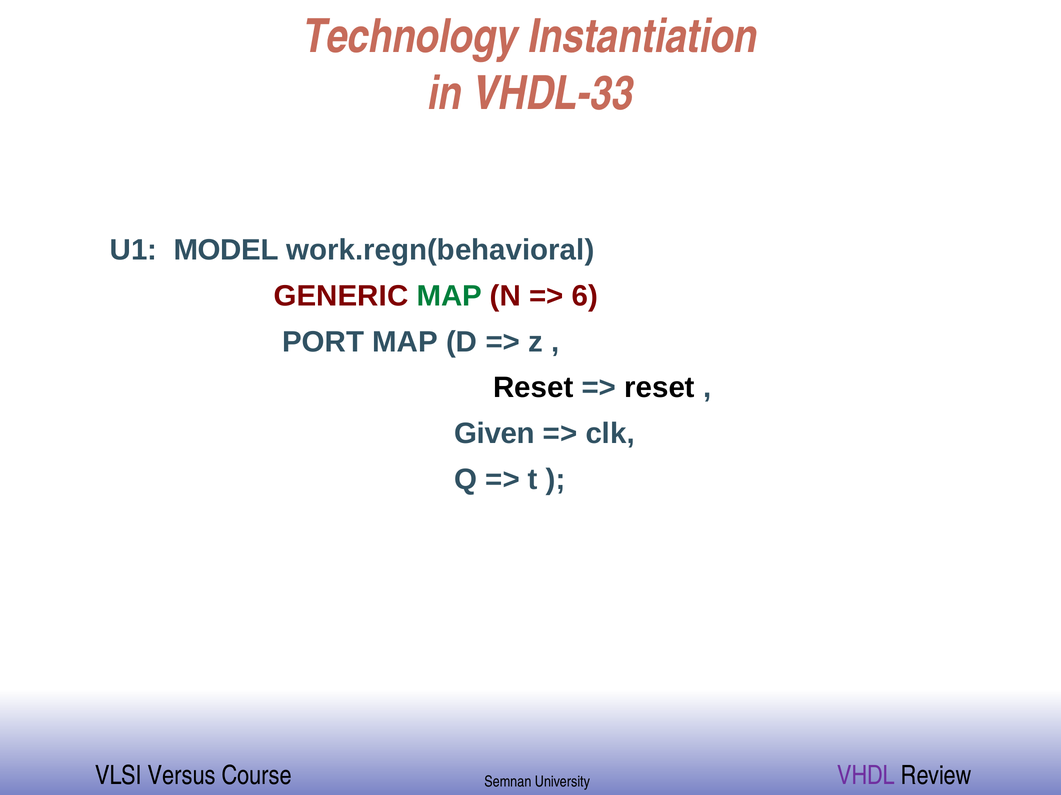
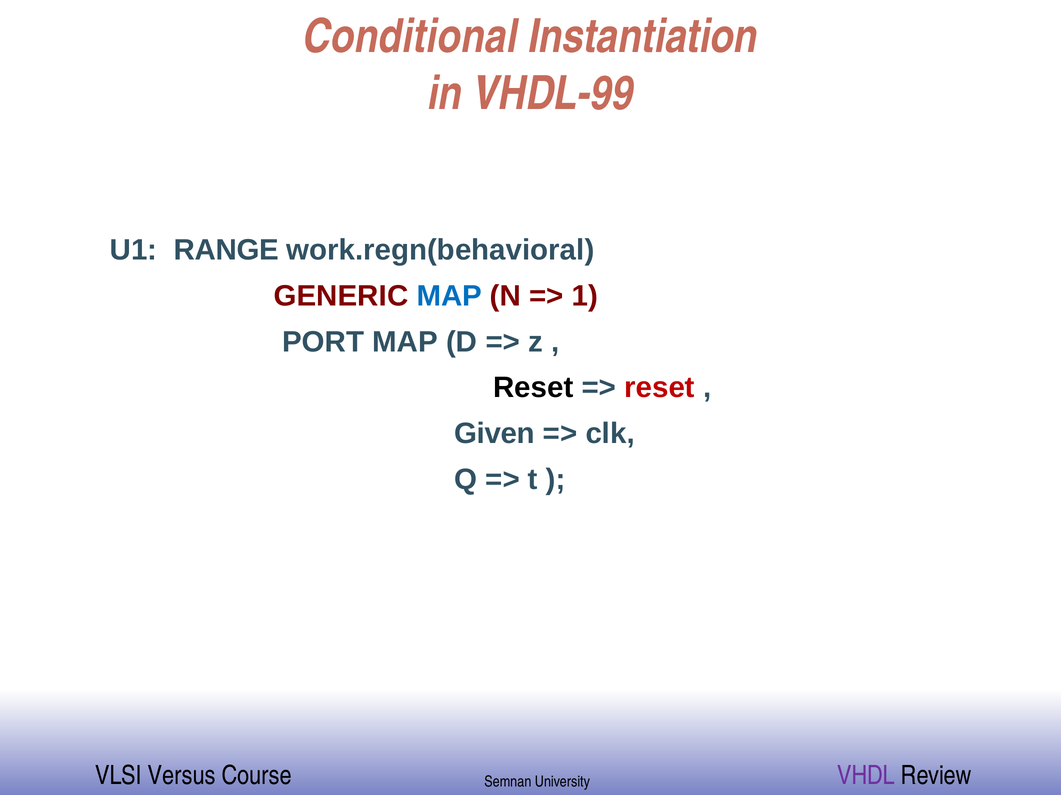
Technology: Technology -> Conditional
VHDL-33: VHDL-33 -> VHDL-99
MODEL: MODEL -> RANGE
MAP at (449, 296) colour: green -> blue
6: 6 -> 1
reset at (660, 388) colour: black -> red
